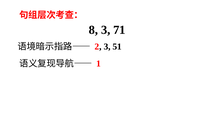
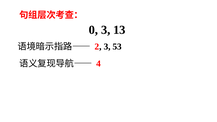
8: 8 -> 0
71: 71 -> 13
51: 51 -> 53
1: 1 -> 4
